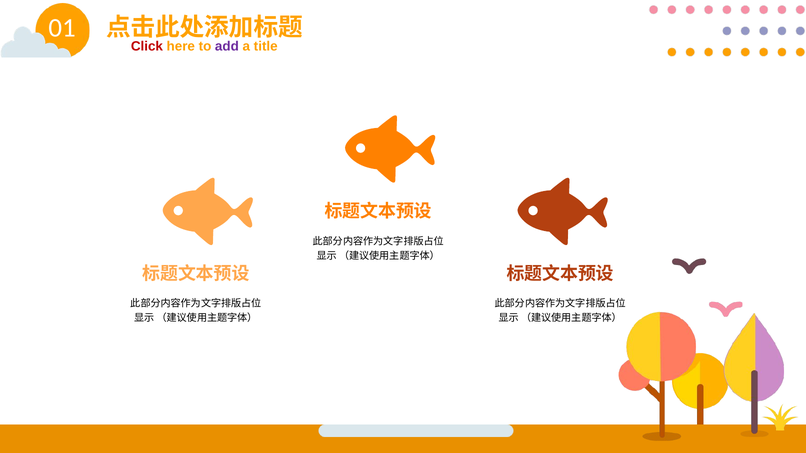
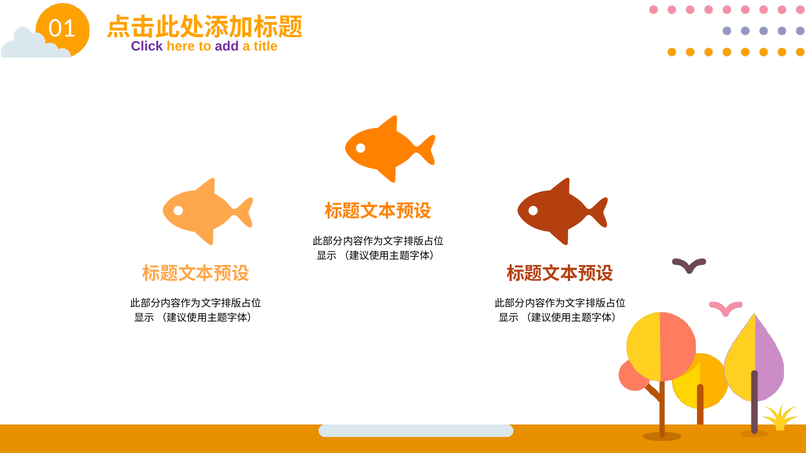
Click colour: red -> purple
